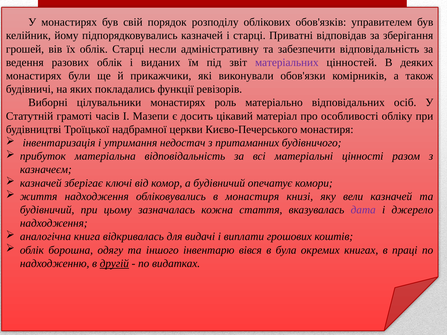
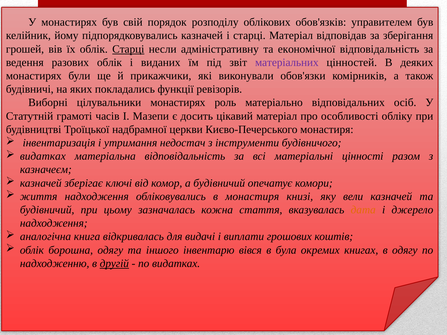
старці Приватні: Приватні -> Матеріал
Старці at (128, 49) underline: none -> present
забезпечити: забезпечити -> економічної
притаманних: притаманних -> інструменти
прибуток at (43, 156): прибуток -> видатках
дата colour: purple -> orange
в праці: праці -> одягу
